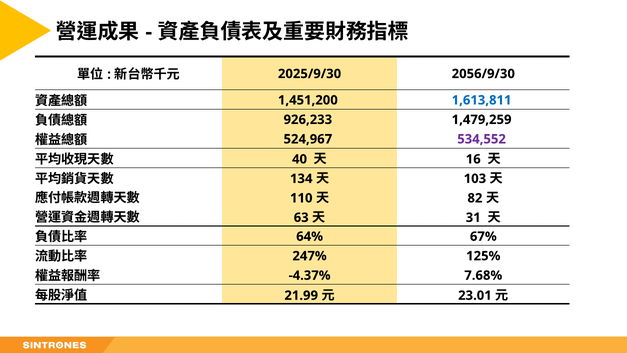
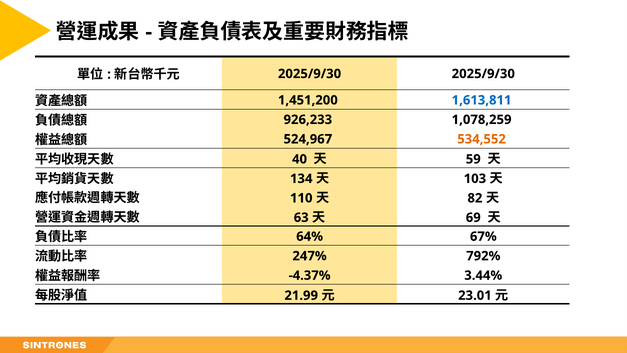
2025/9/30 2056/9/30: 2056/9/30 -> 2025/9/30
1,479,259: 1,479,259 -> 1,078,259
534,552 colour: purple -> orange
16: 16 -> 59
31: 31 -> 69
125%: 125% -> 792%
7.68%: 7.68% -> 3.44%
